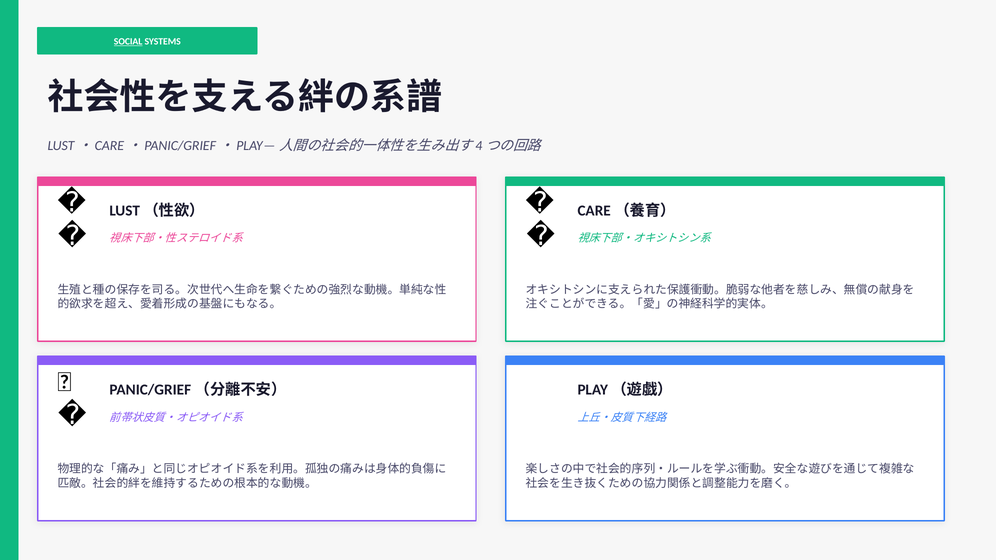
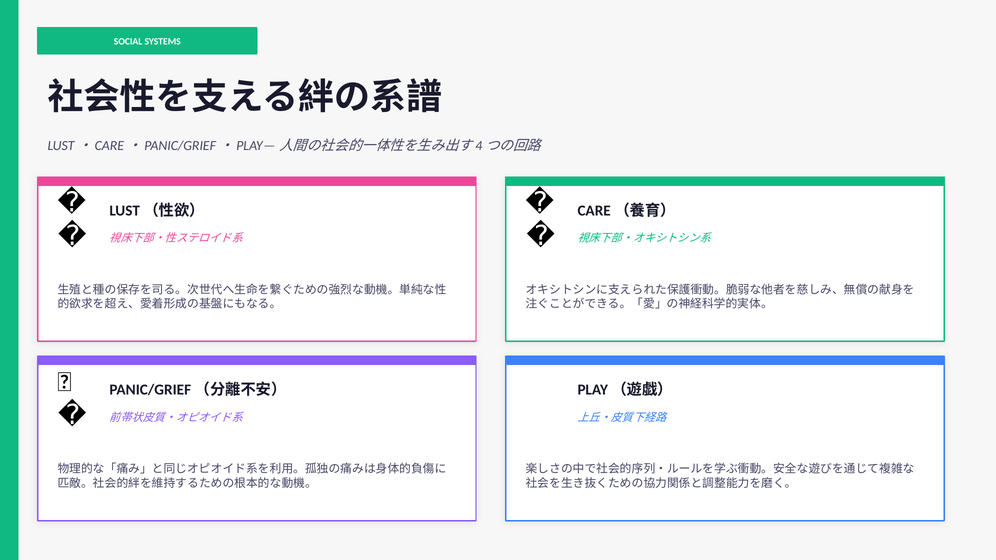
SOCIAL underline: present -> none
